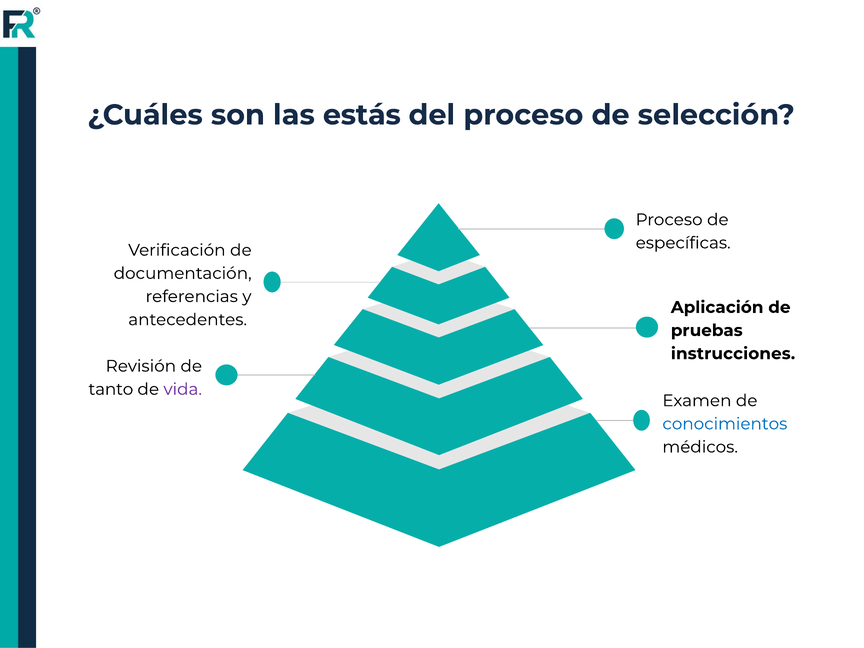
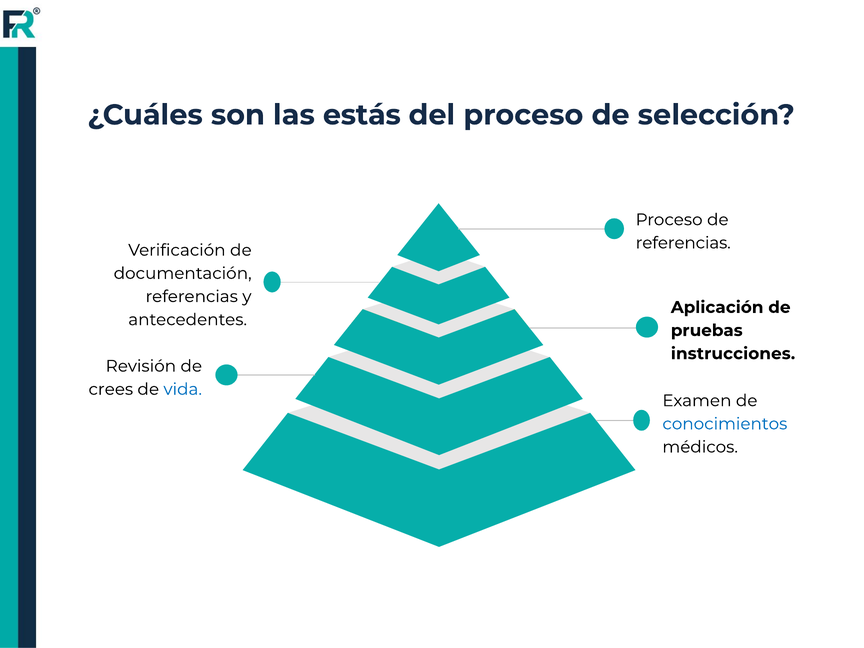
específicas at (683, 243): específicas -> referencias
tanto: tanto -> crees
vida colour: purple -> blue
